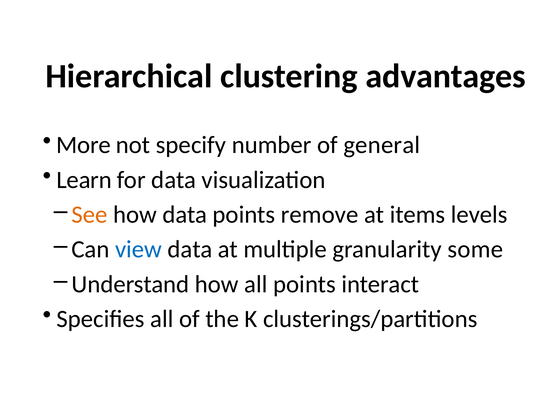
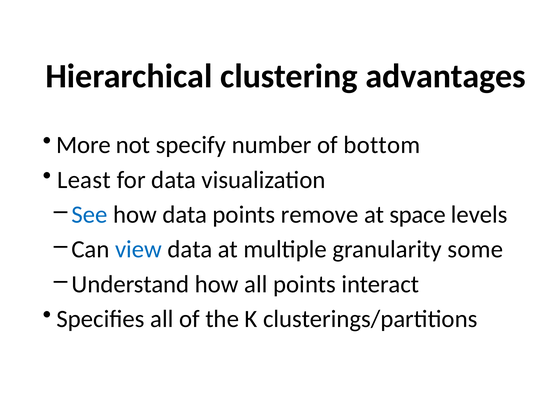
general: general -> bottom
Learn: Learn -> Least
See colour: orange -> blue
items: items -> space
